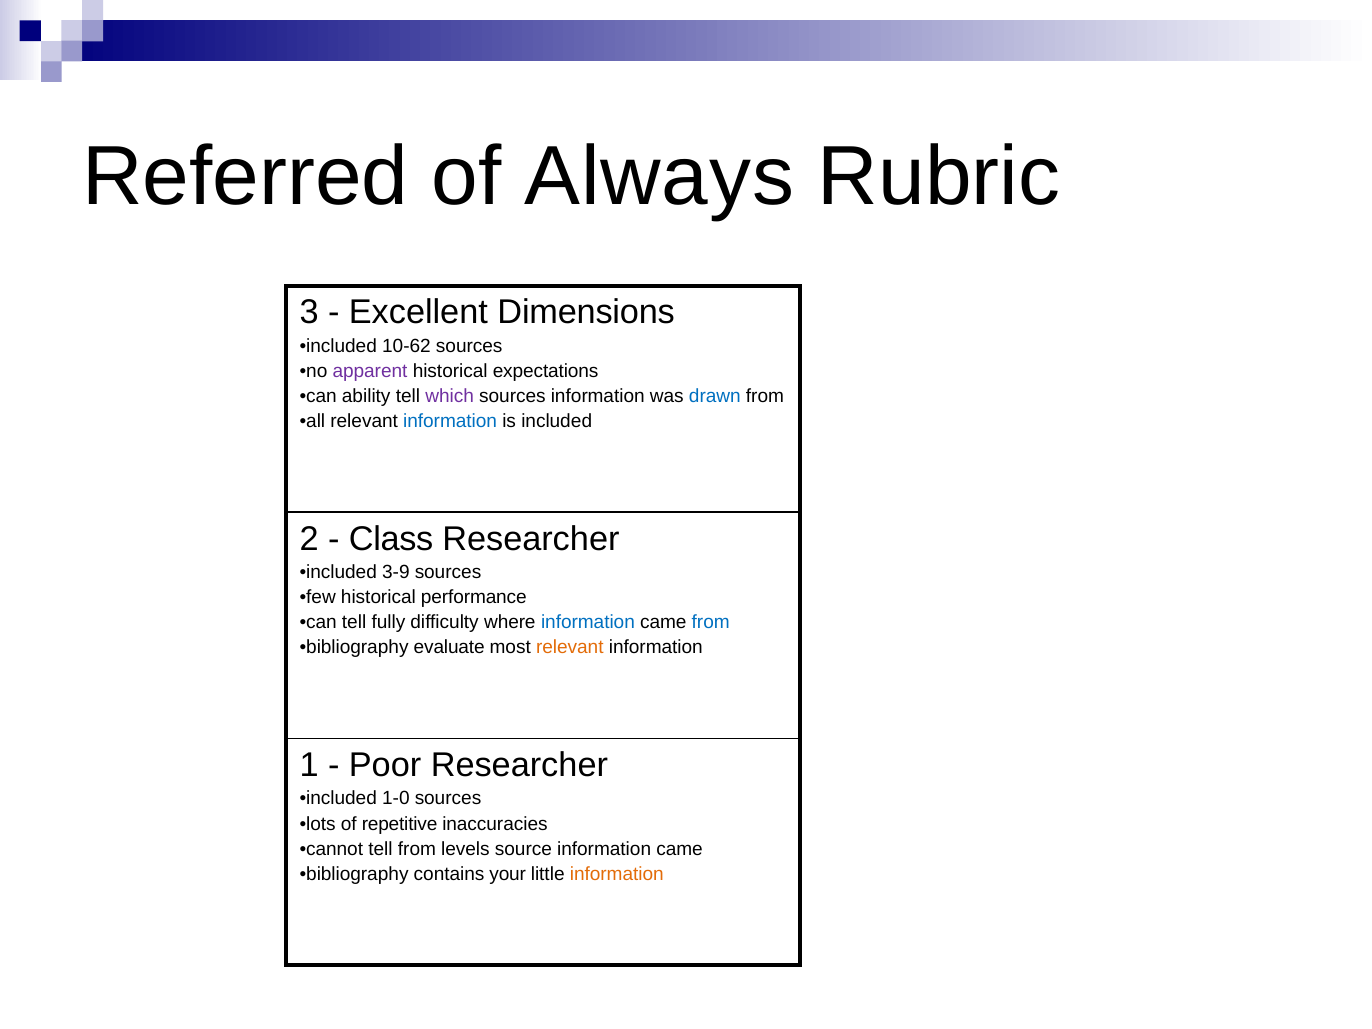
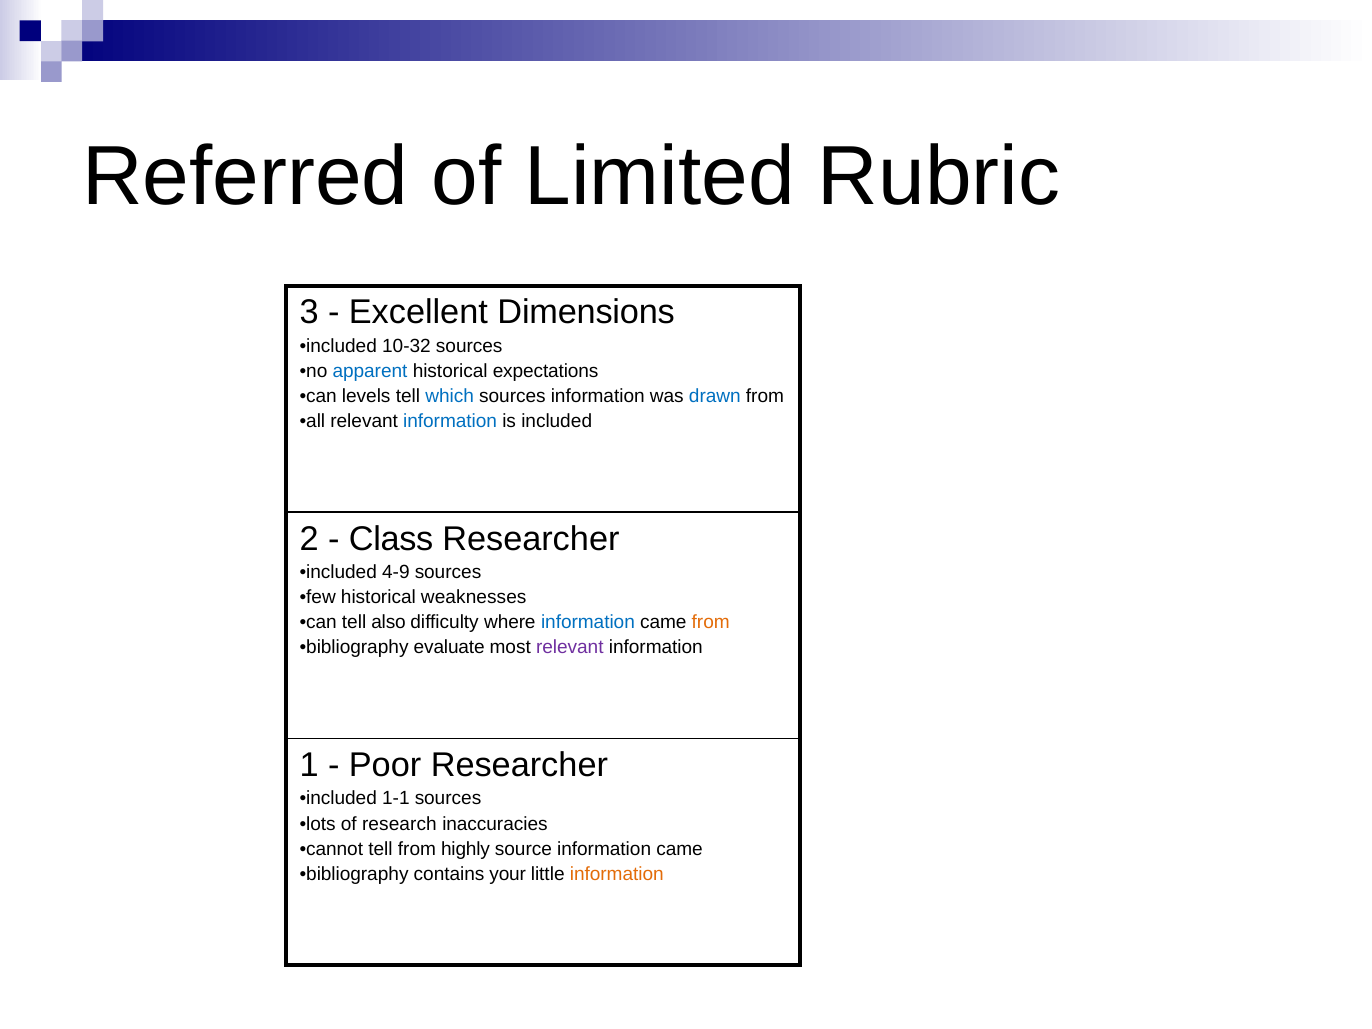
Always: Always -> Limited
10-62: 10-62 -> 10-32
apparent colour: purple -> blue
ability: ability -> levels
which colour: purple -> blue
3-9: 3-9 -> 4-9
performance: performance -> weaknesses
fully: fully -> also
from at (711, 622) colour: blue -> orange
relevant at (570, 647) colour: orange -> purple
1-0: 1-0 -> 1-1
repetitive: repetitive -> research
levels: levels -> highly
